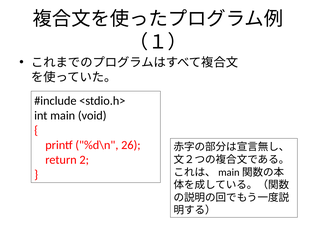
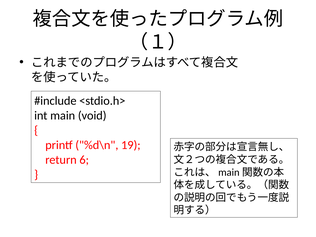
26: 26 -> 19
2: 2 -> 6
